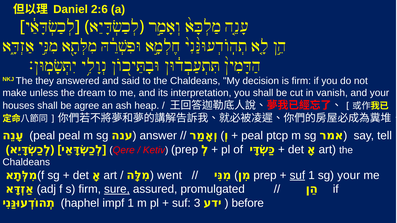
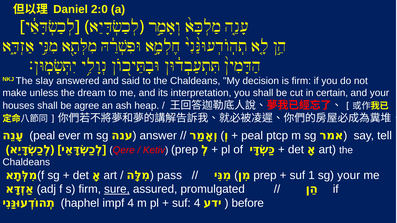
2:6: 2:6 -> 2:0
they: they -> slay
vanish: vanish -> certain
peal peal: peal -> ever
went: went -> pass
suf at (297, 176) underline: present -> none
impf 1: 1 -> 4
suf 3: 3 -> 4
